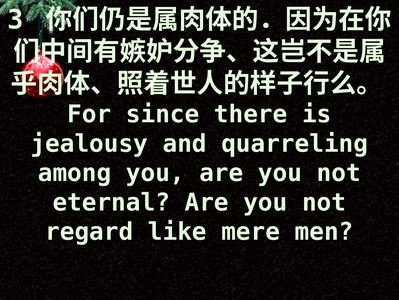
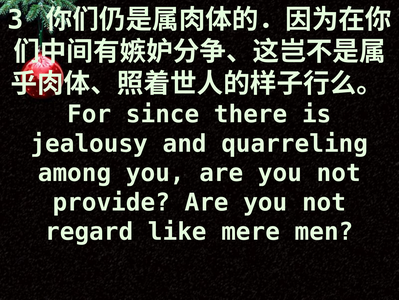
eternal: eternal -> provide
